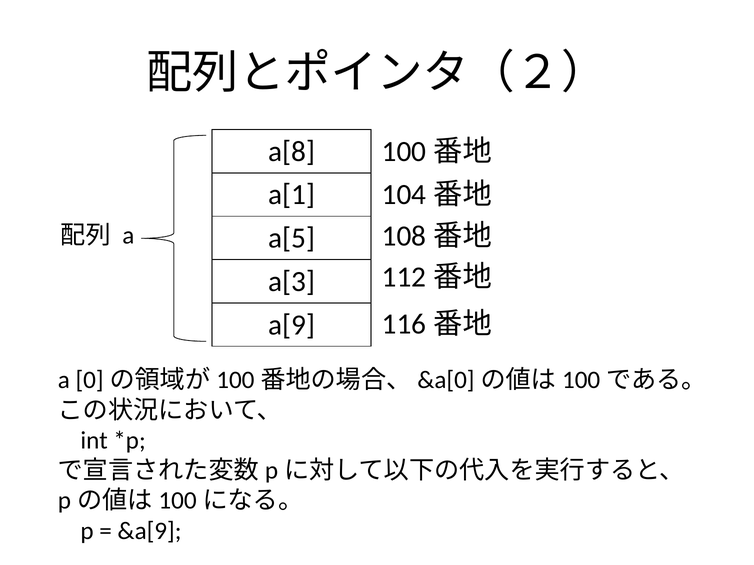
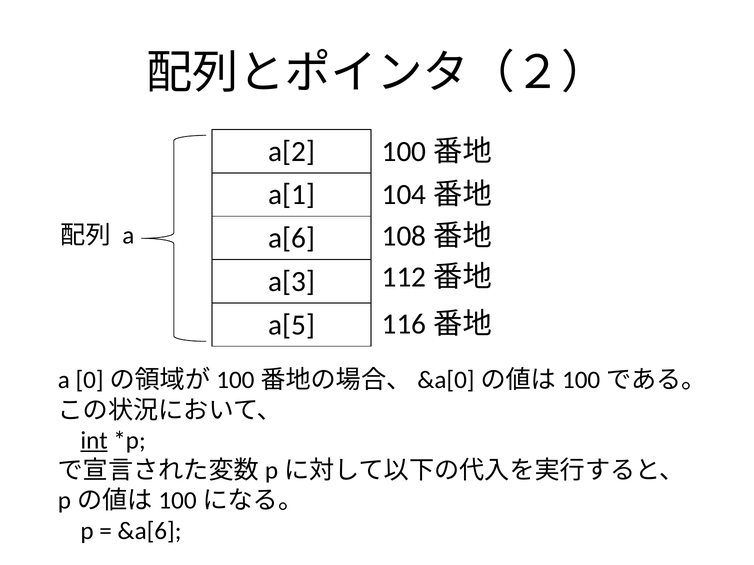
a[8: a[8 -> a[2
a[5: a[5 -> a[6
a[9: a[9 -> a[5
int underline: none -> present
&a[9: &a[9 -> &a[6
